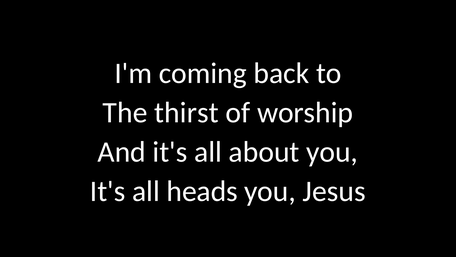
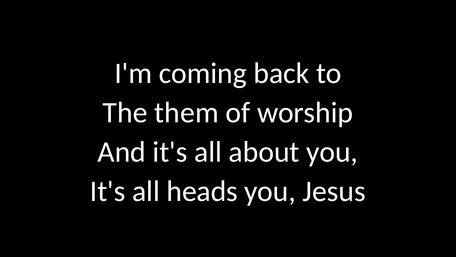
thirst: thirst -> them
